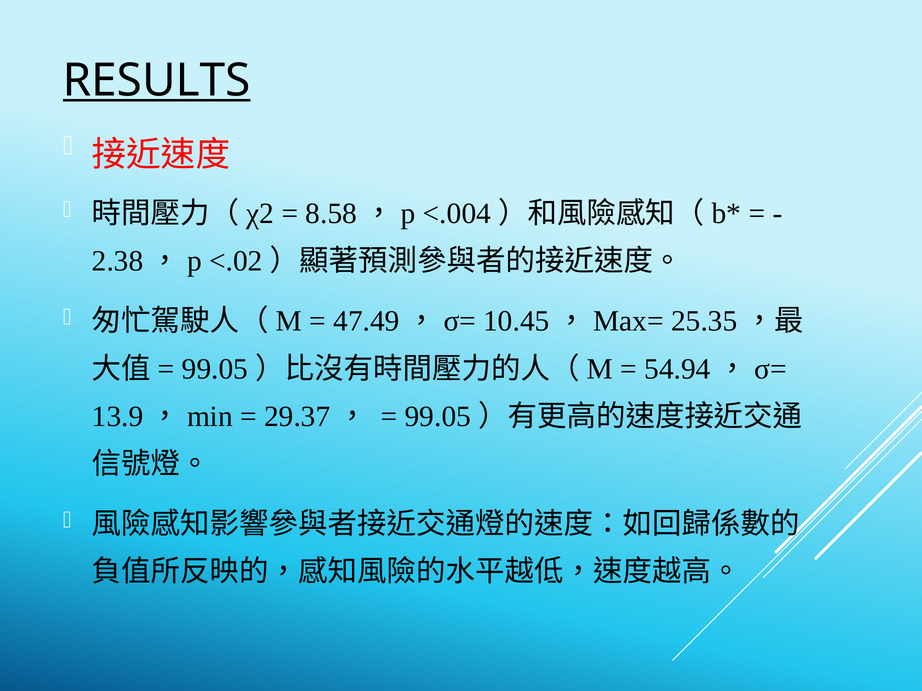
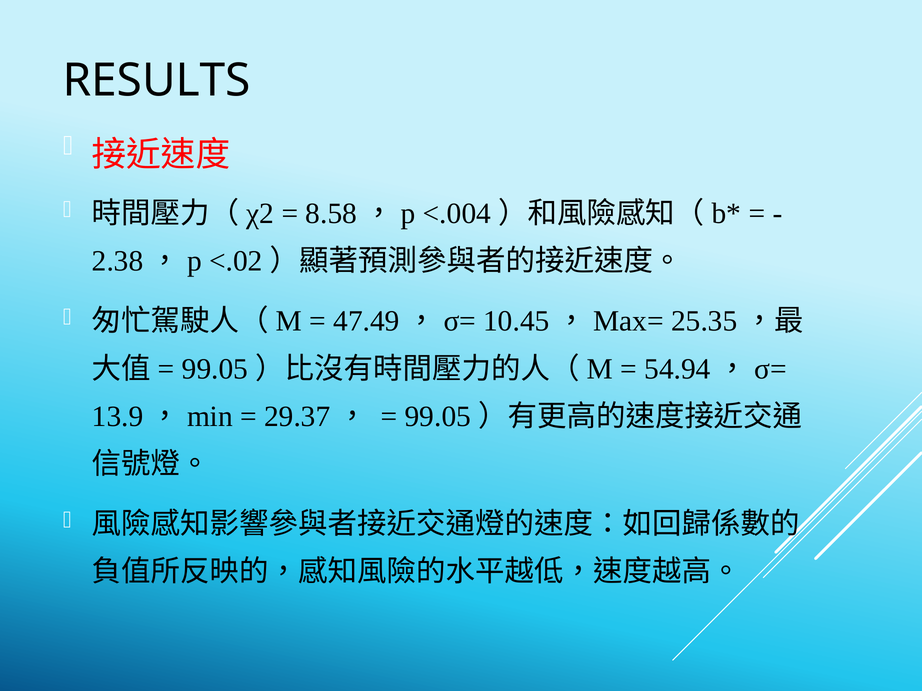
RESULTS underline: present -> none
